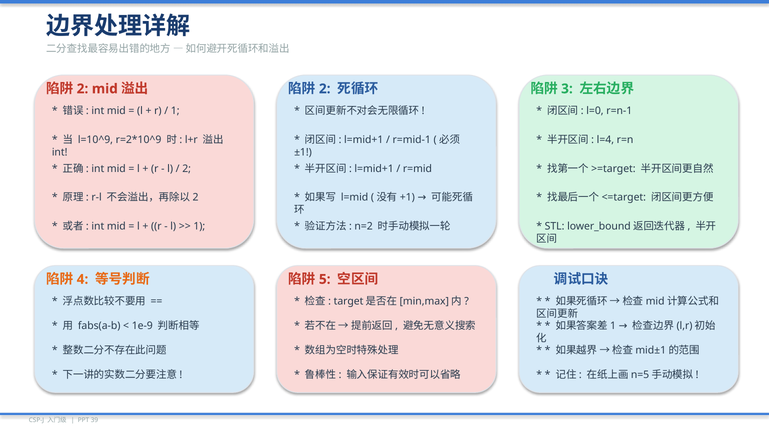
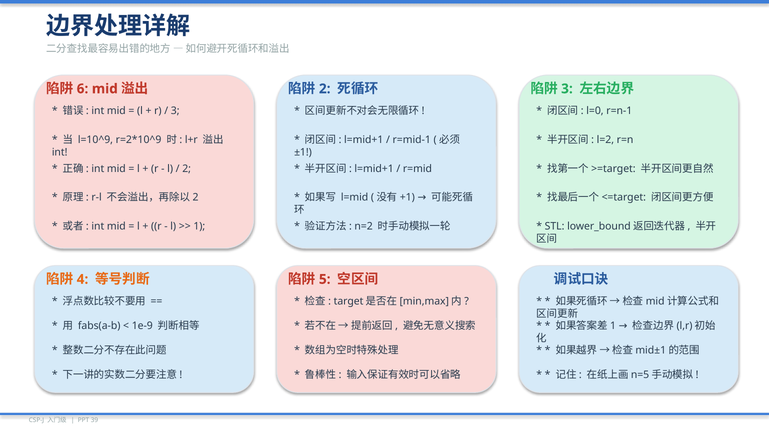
2 at (82, 89): 2 -> 6
1 at (175, 111): 1 -> 3
l=4: l=4 -> l=2
